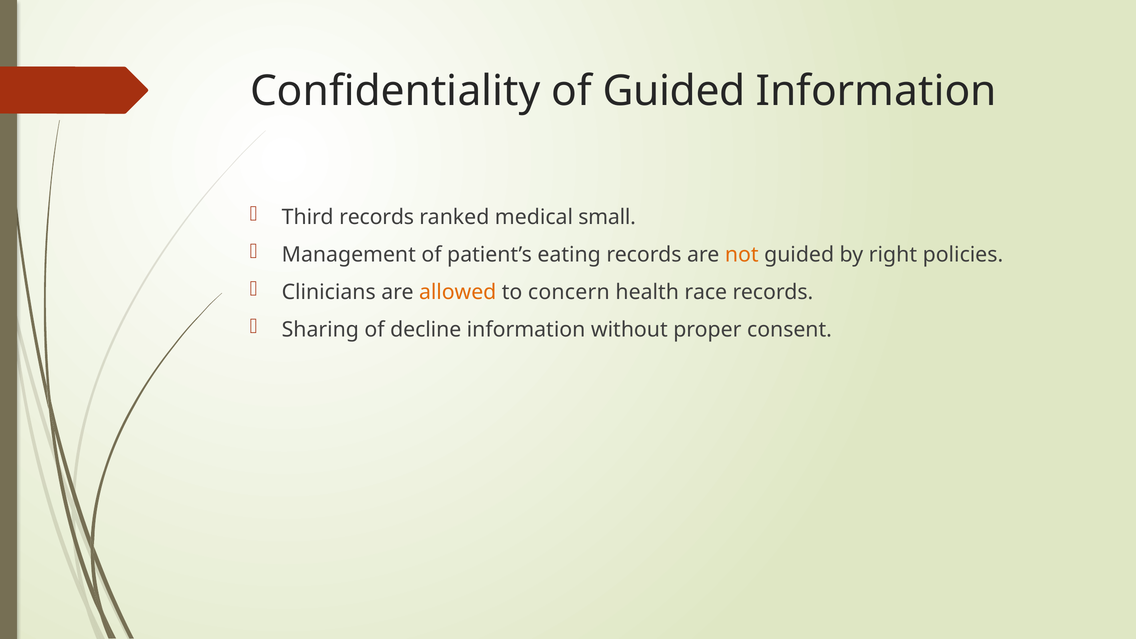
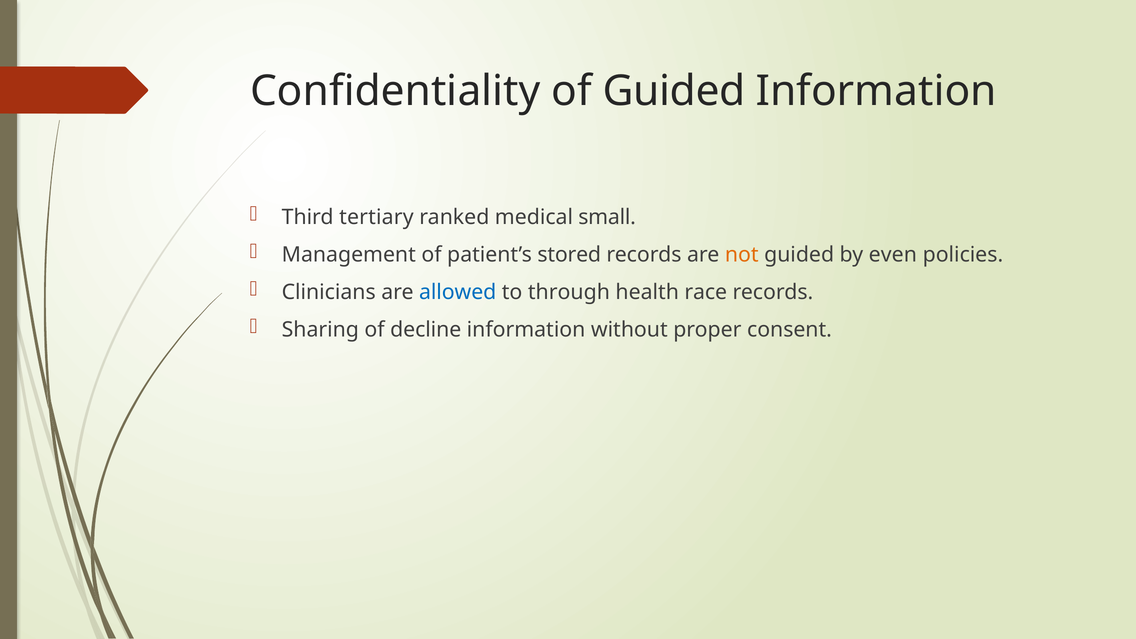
Third records: records -> tertiary
eating: eating -> stored
right: right -> even
allowed colour: orange -> blue
concern: concern -> through
